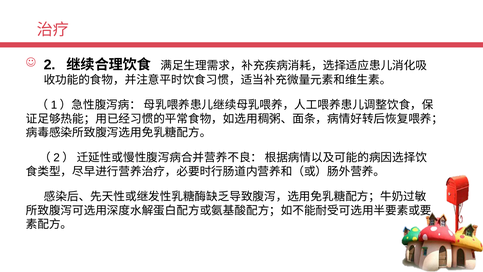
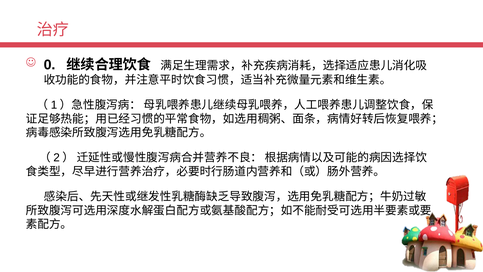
2: 2 -> 0
